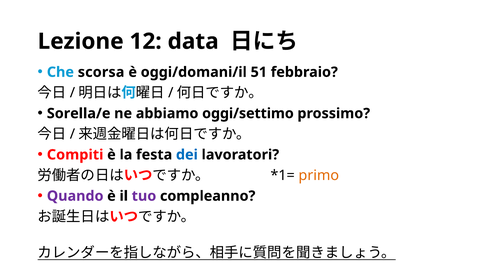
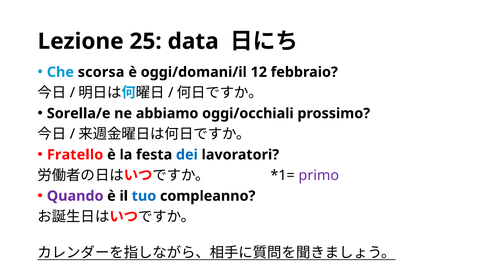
12: 12 -> 25
51: 51 -> 12
oggi/settimo: oggi/settimo -> oggi/occhiali
Compiti: Compiti -> Fratello
primo colour: orange -> purple
tuo colour: purple -> blue
